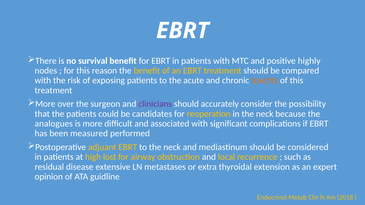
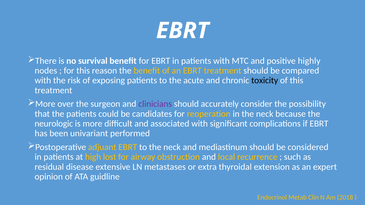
toxicity colour: orange -> black
analogues: analogues -> neurologic
measured: measured -> univariant
